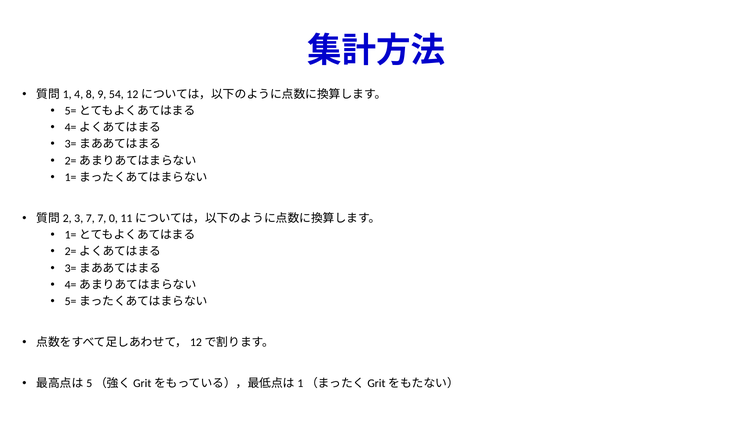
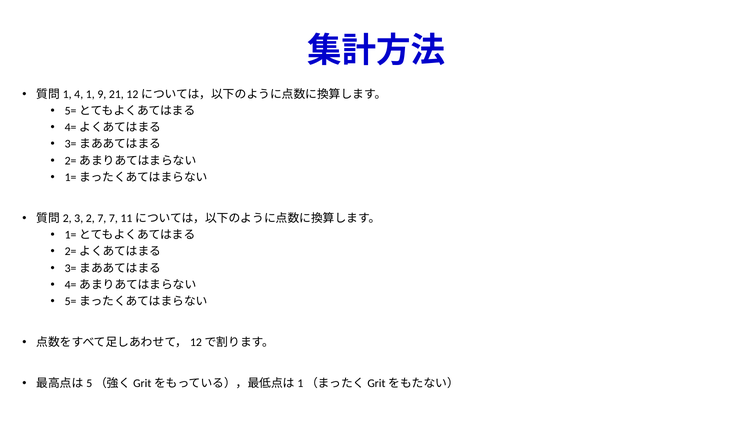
8: 8 -> 1
54: 54 -> 21
3 7: 7 -> 2
7 0: 0 -> 7
